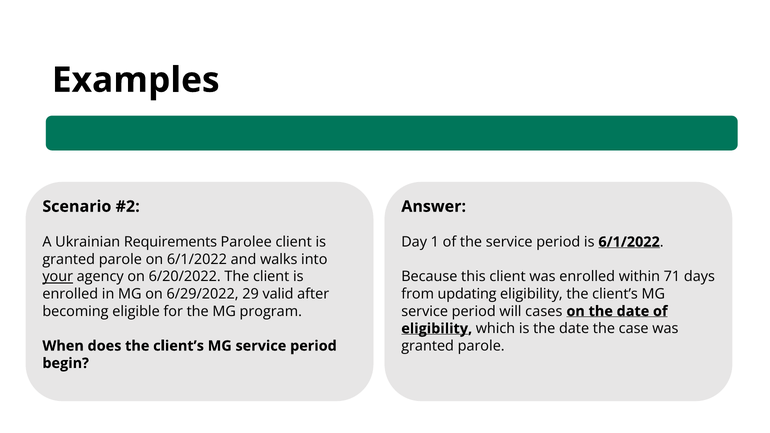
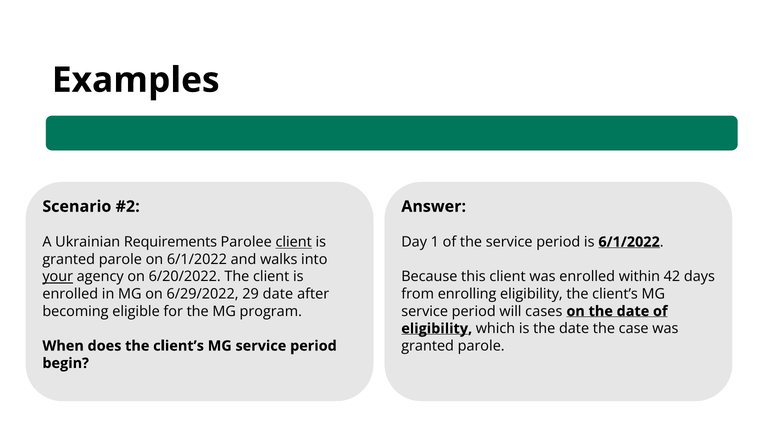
client at (294, 242) underline: none -> present
71: 71 -> 42
29 valid: valid -> date
updating: updating -> enrolling
